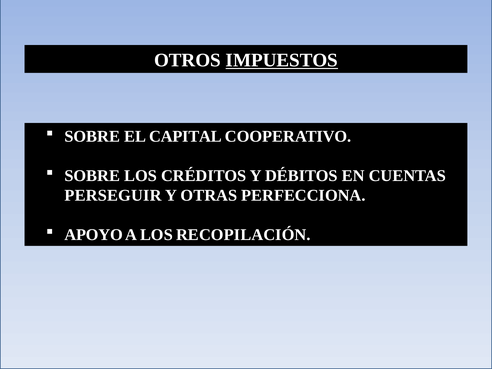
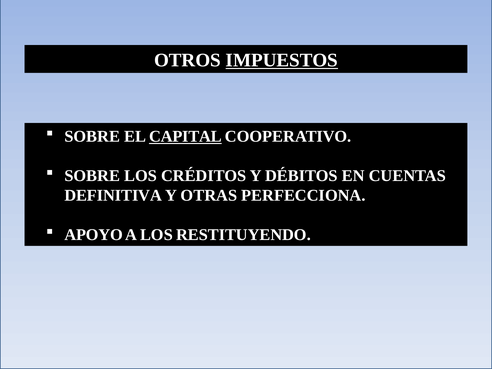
CAPITAL underline: none -> present
PERSEGUIR: PERSEGUIR -> DEFINITIVA
RECOPILACIÓN: RECOPILACIÓN -> RESTITUYENDO
